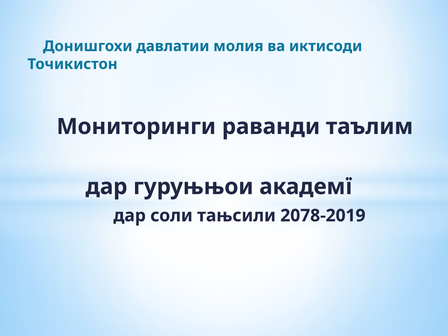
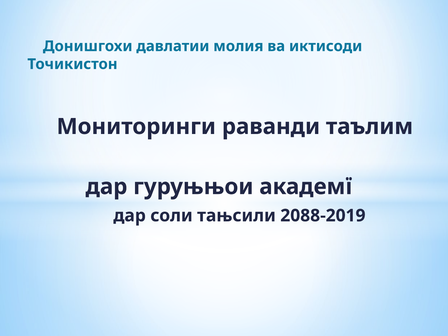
2078-2019: 2078-2019 -> 2088-2019
